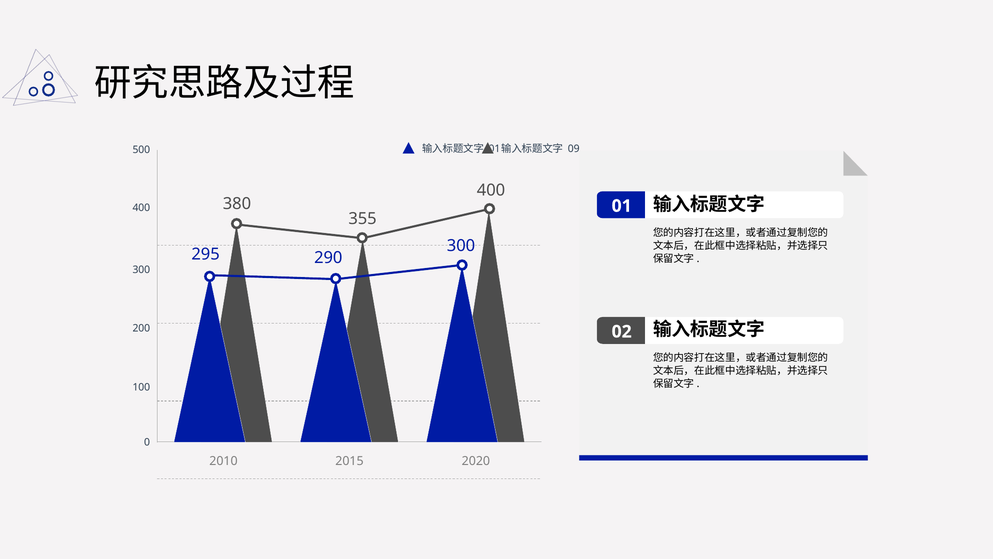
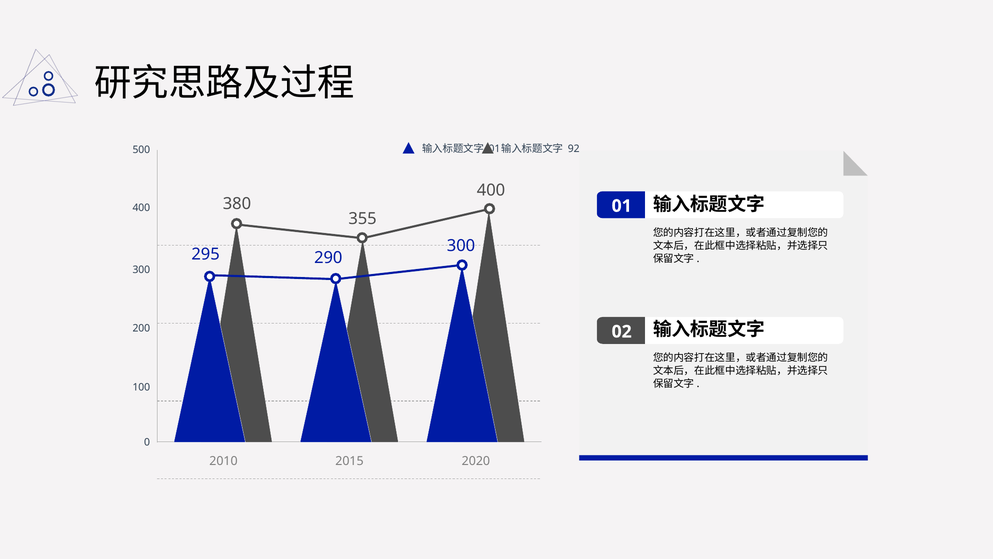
09: 09 -> 92
